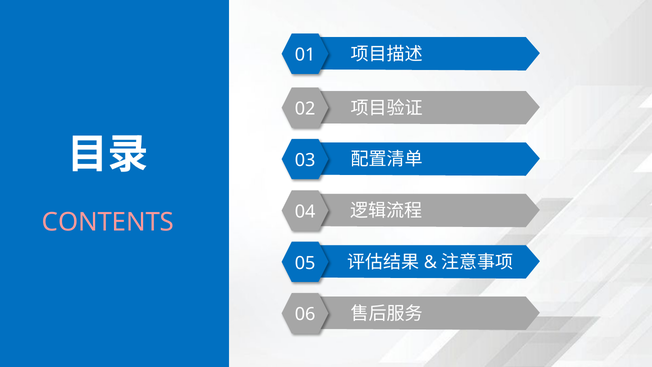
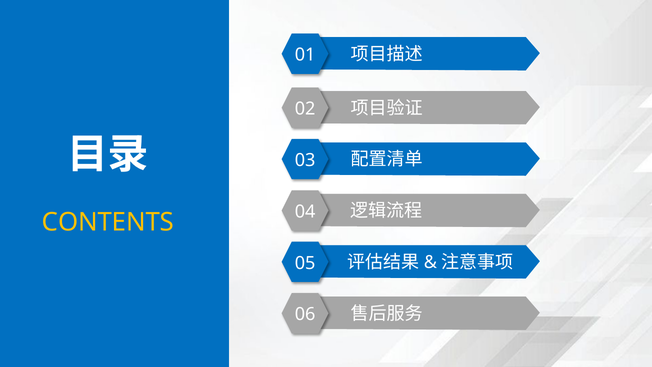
CONTENTS colour: pink -> yellow
